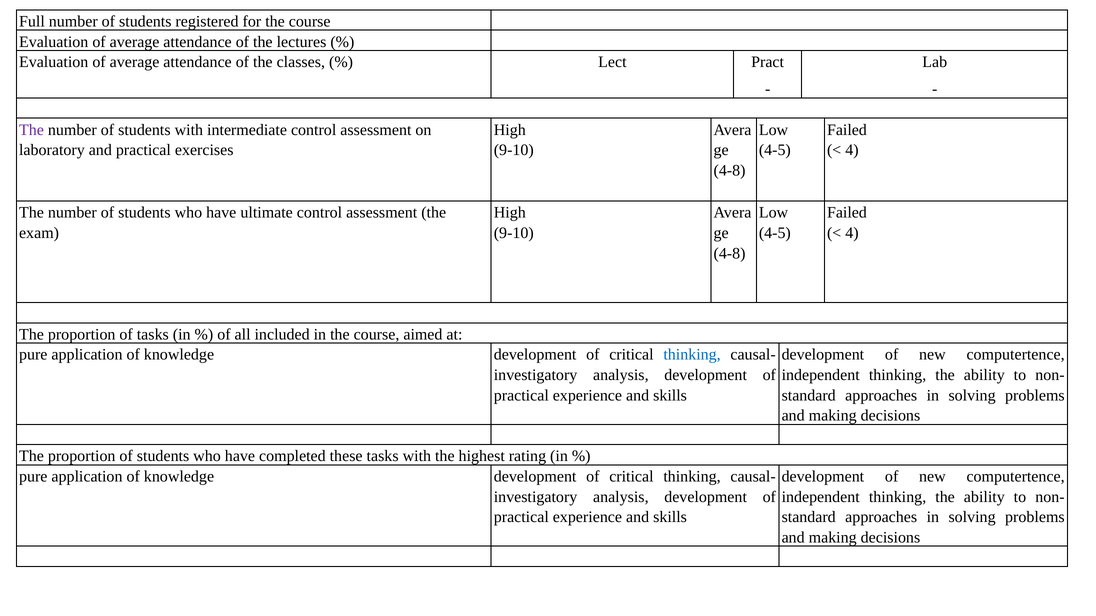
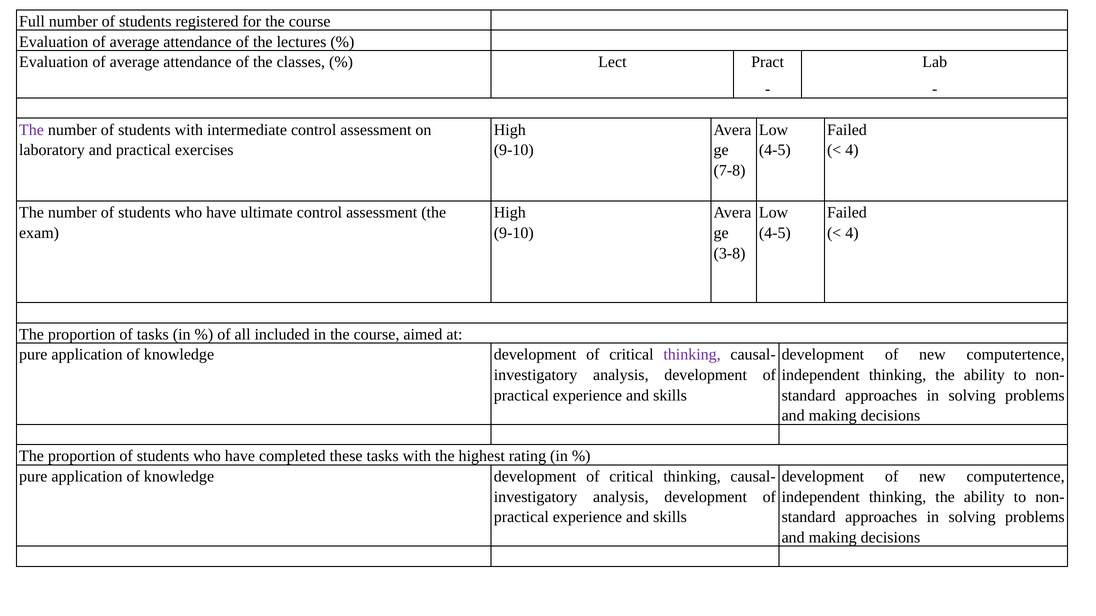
4-8 at (730, 170): 4-8 -> 7-8
4-8 at (730, 253): 4-8 -> 3-8
thinking at (692, 355) colour: blue -> purple
